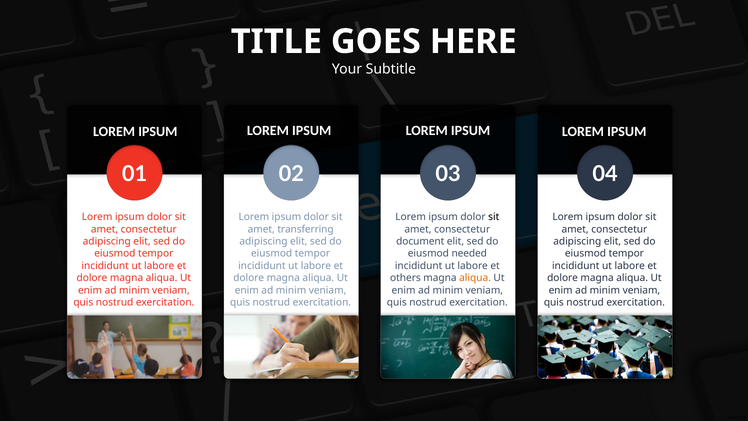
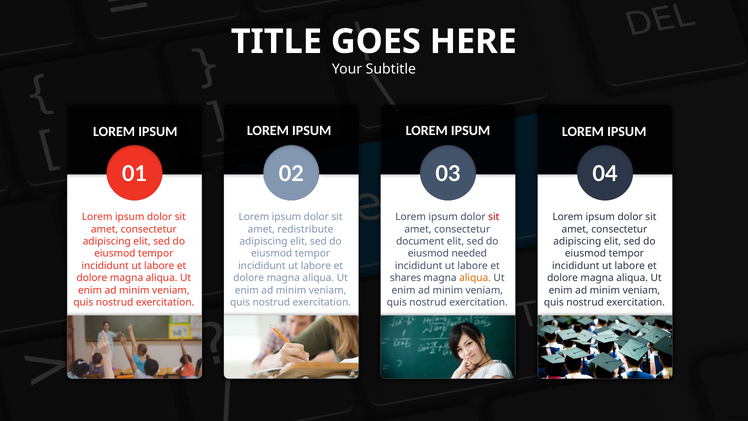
sit at (494, 217) colour: black -> red
transferring: transferring -> redistribute
others: others -> shares
